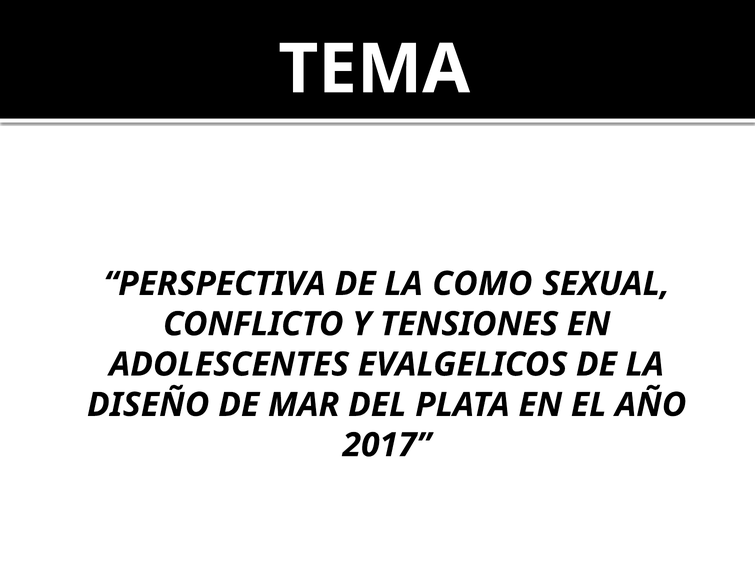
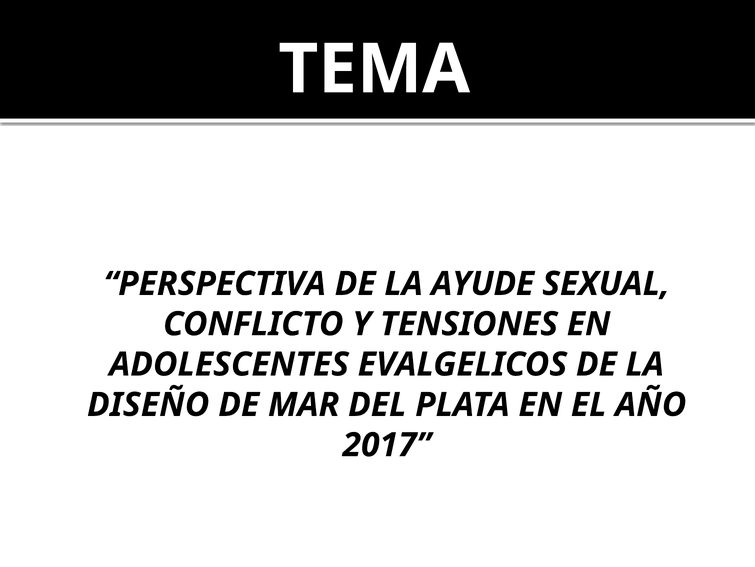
COMO: COMO -> AYUDE
